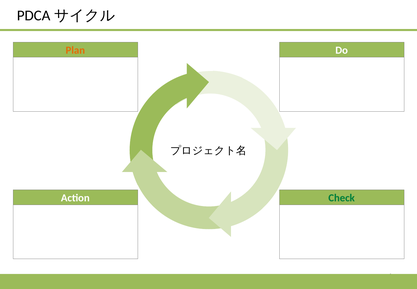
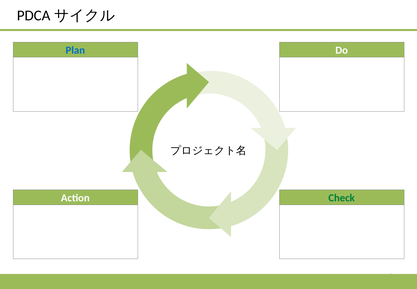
Plan colour: orange -> blue
